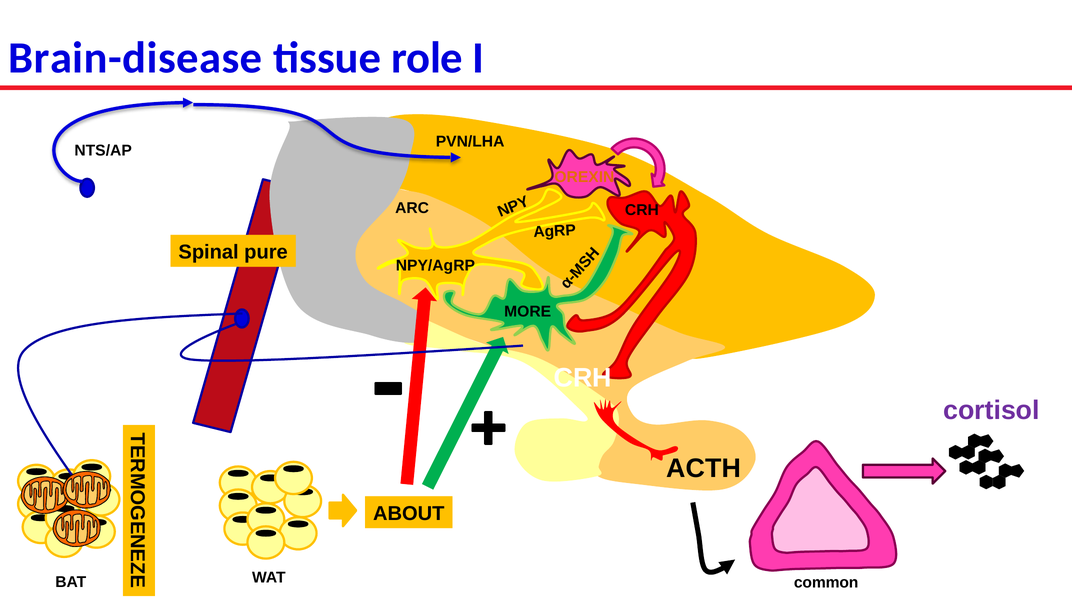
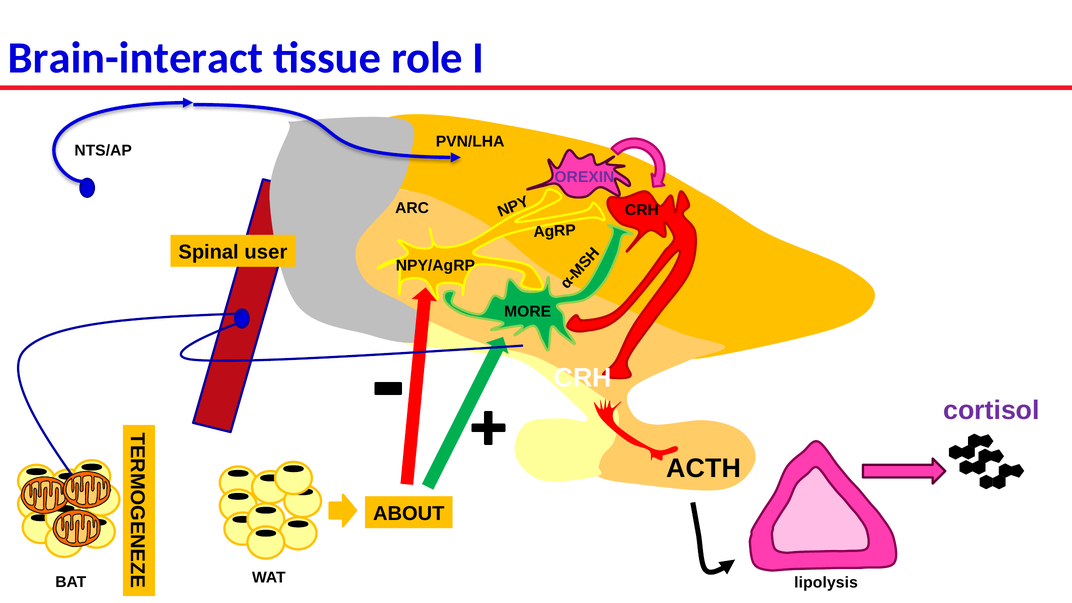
Brain-disease: Brain-disease -> Brain-interact
OREXIN colour: orange -> purple
pure: pure -> user
common: common -> lipolysis
